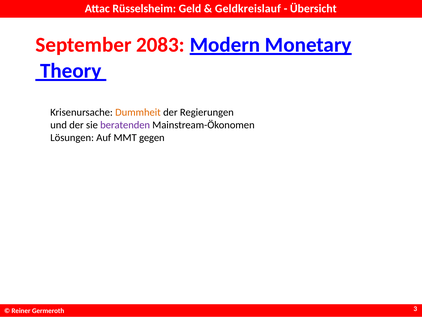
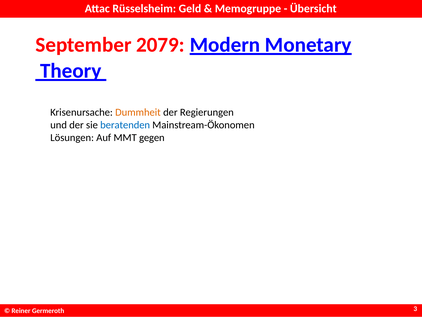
Geldkreislauf: Geldkreislauf -> Memogruppe
2083: 2083 -> 2079
beratenden colour: purple -> blue
